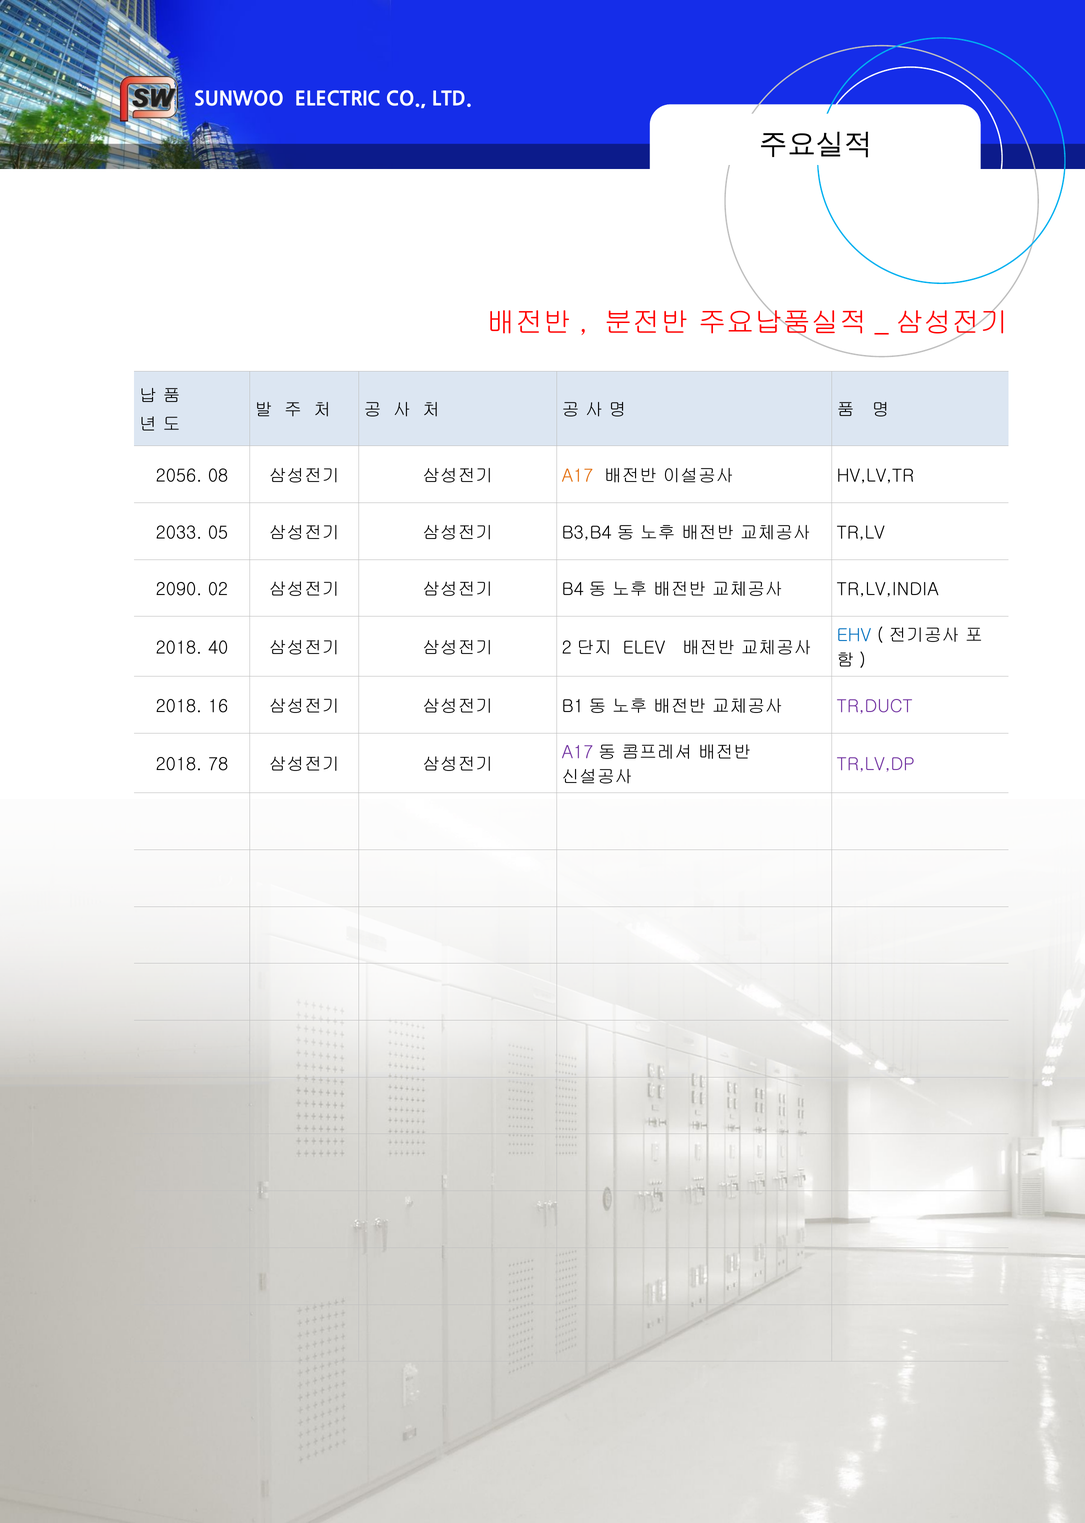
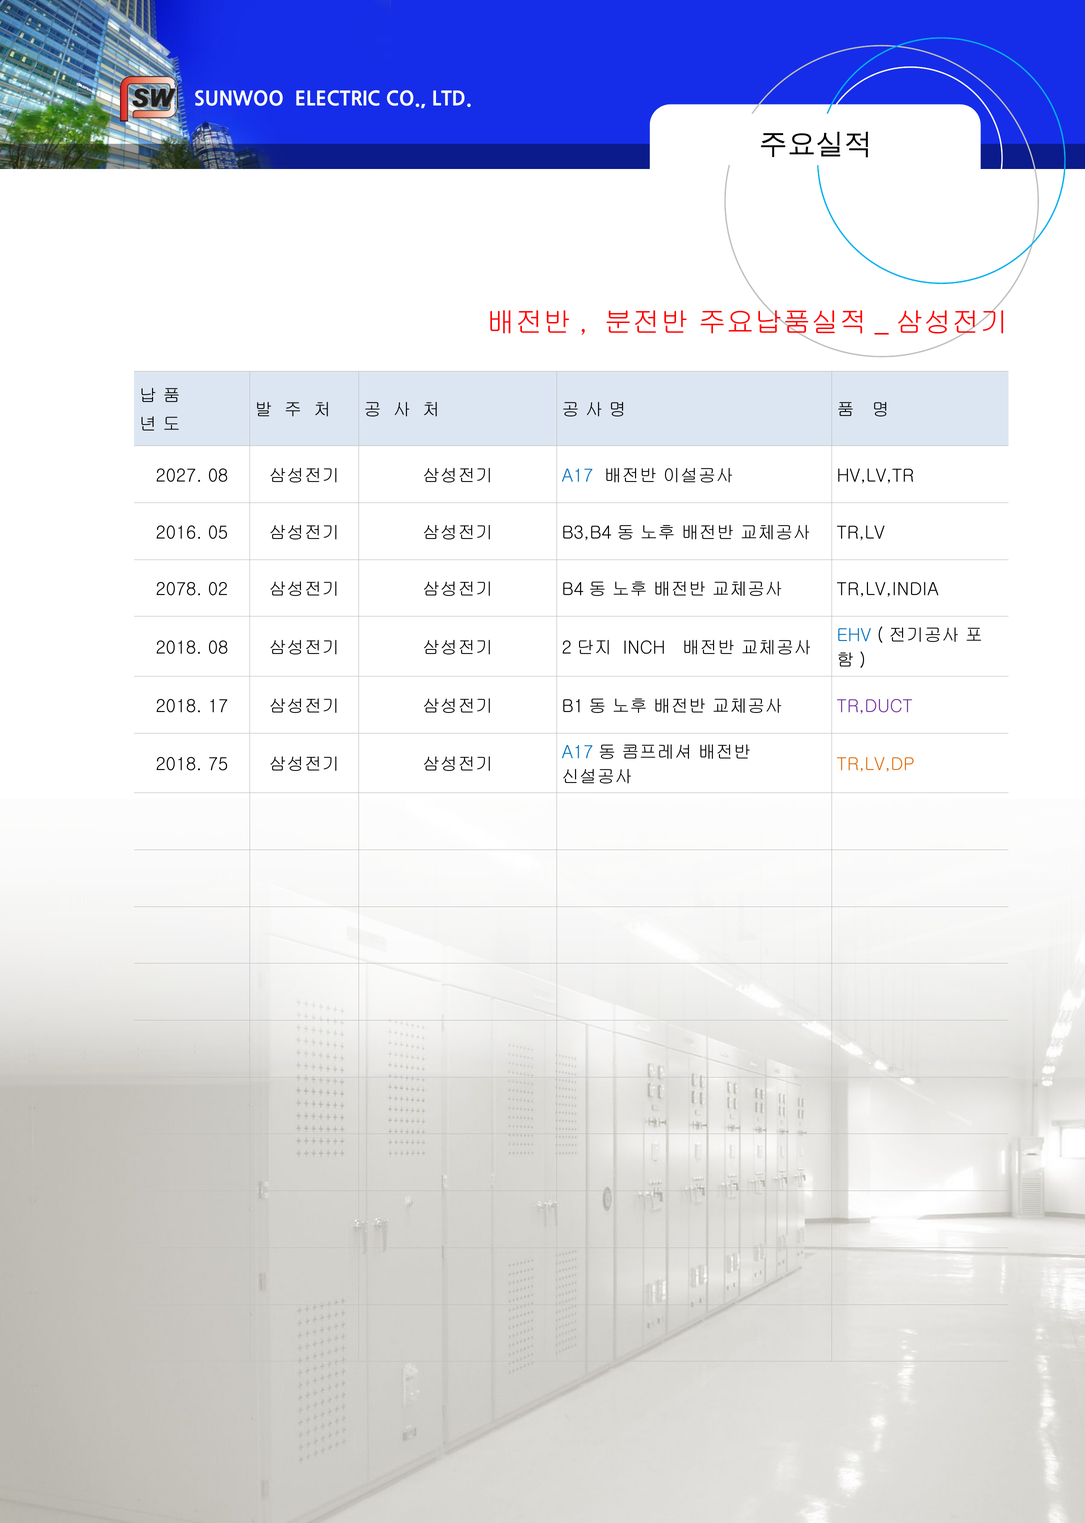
2056: 2056 -> 2027
A17 at (578, 476) colour: orange -> blue
2033: 2033 -> 2016
2090: 2090 -> 2078
2018 40: 40 -> 08
ELEV: ELEV -> INCH
16: 16 -> 17
A17 at (578, 752) colour: purple -> blue
78: 78 -> 75
TR,LV,DP colour: purple -> orange
